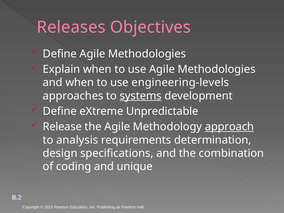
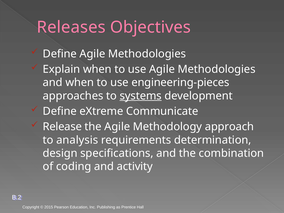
engineering-levels: engineering-levels -> engineering-pieces
Unpredictable: Unpredictable -> Communicate
approach underline: present -> none
unique: unique -> activity
